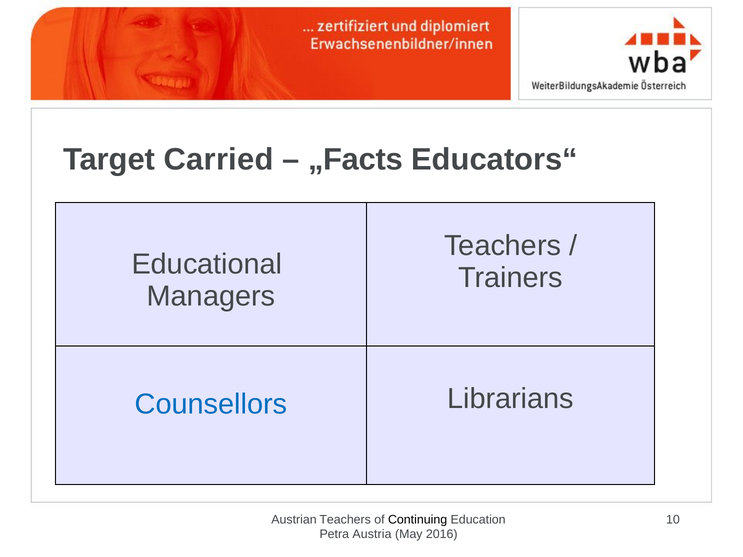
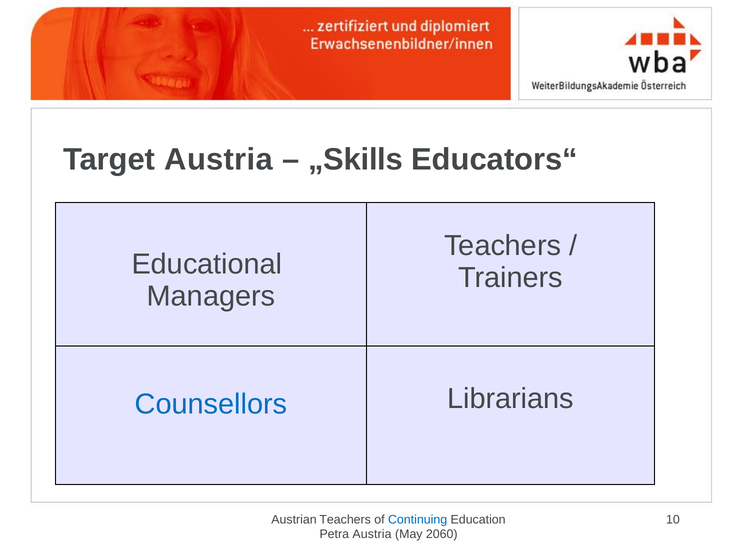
Target Carried: Carried -> Austria
„Facts: „Facts -> „Skills
Continuing colour: black -> blue
2016: 2016 -> 2060
